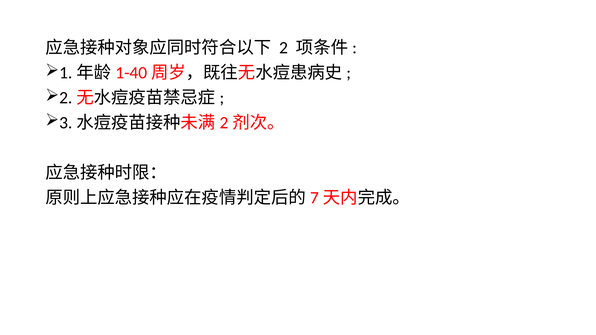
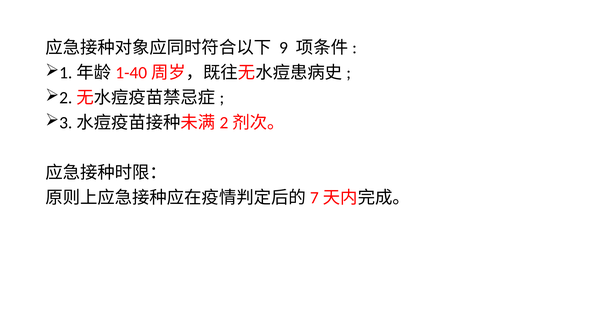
2: 2 -> 9
